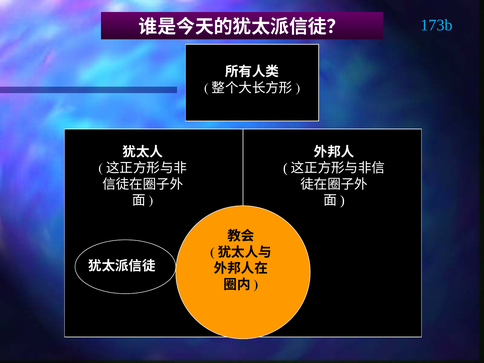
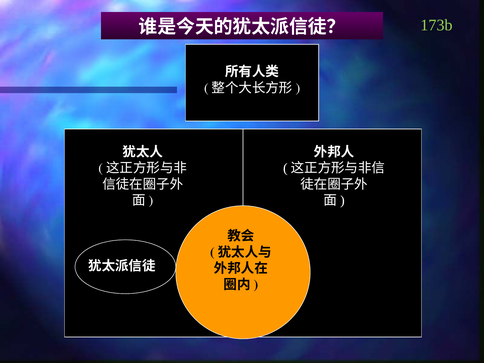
173b colour: light blue -> light green
